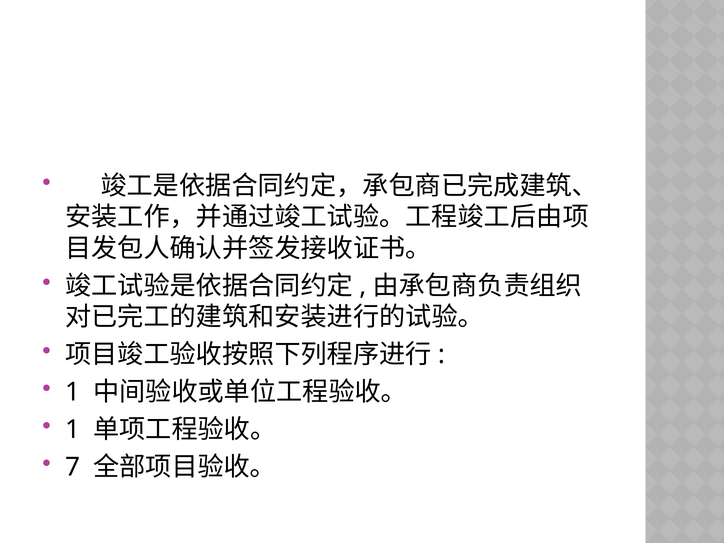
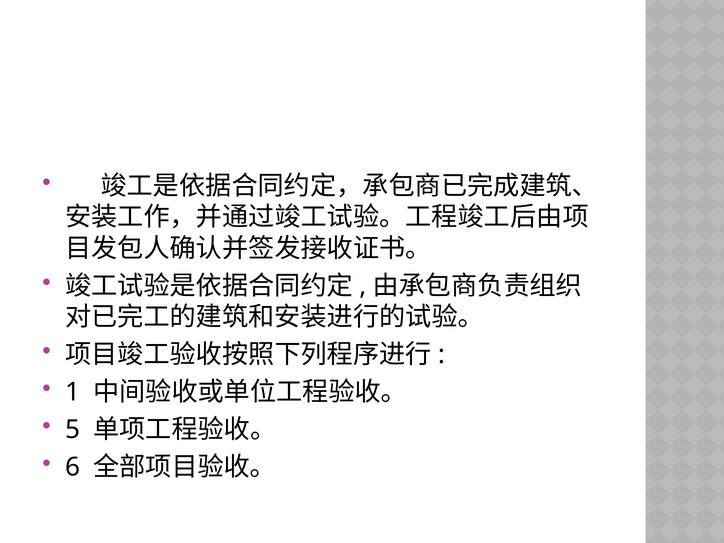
1 at (73, 430): 1 -> 5
7: 7 -> 6
